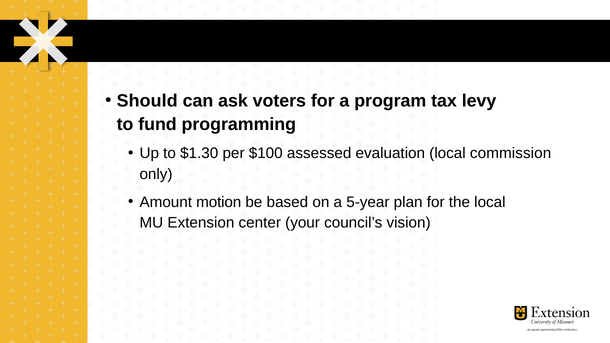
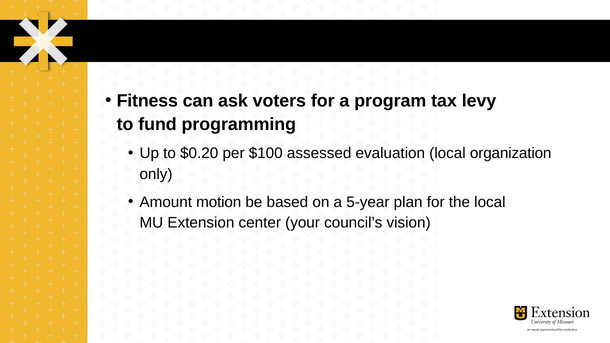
Should: Should -> Fitness
$1.30: $1.30 -> $0.20
commission: commission -> organization
